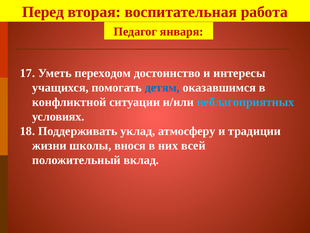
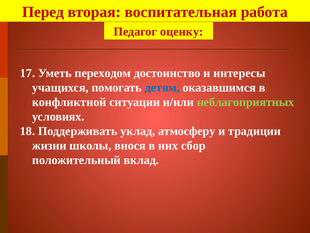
января: января -> оценку
неблагоприятных colour: light blue -> light green
всей: всей -> сбор
